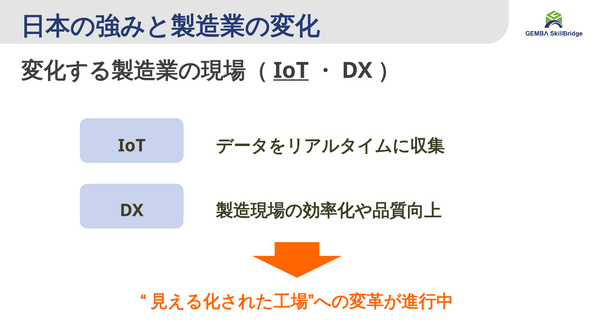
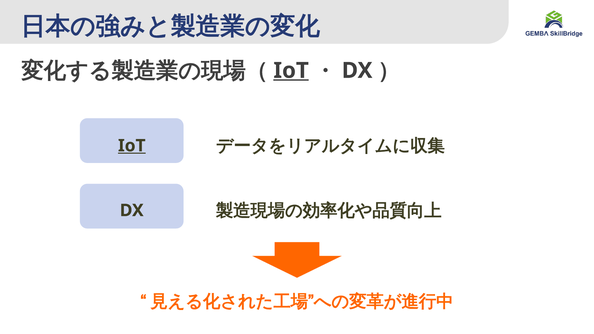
IoT at (132, 146) underline: none -> present
